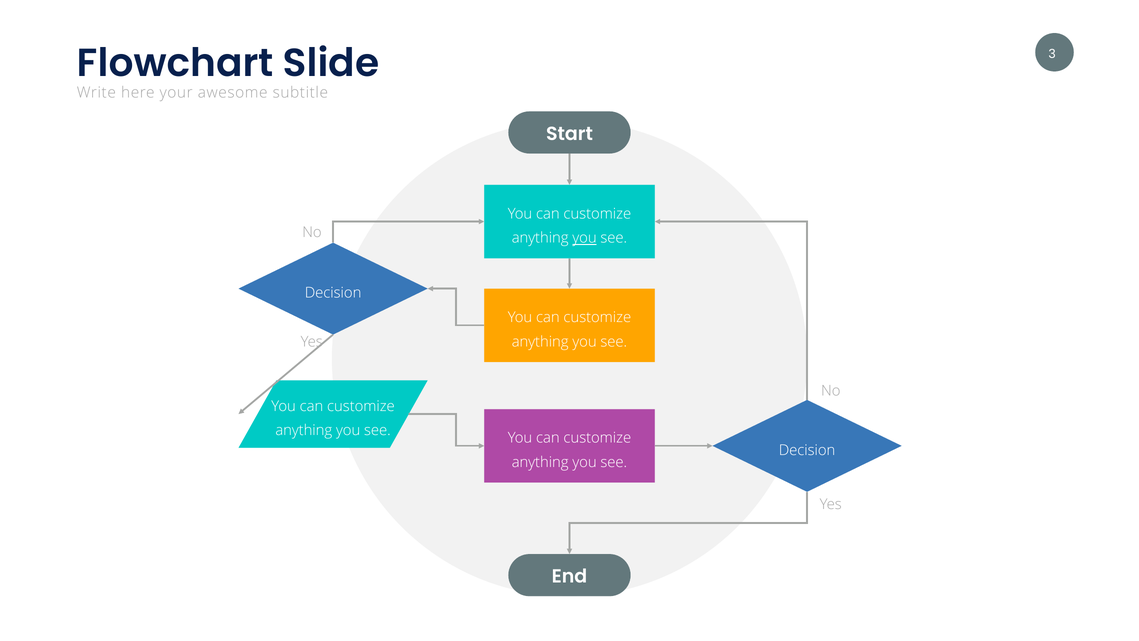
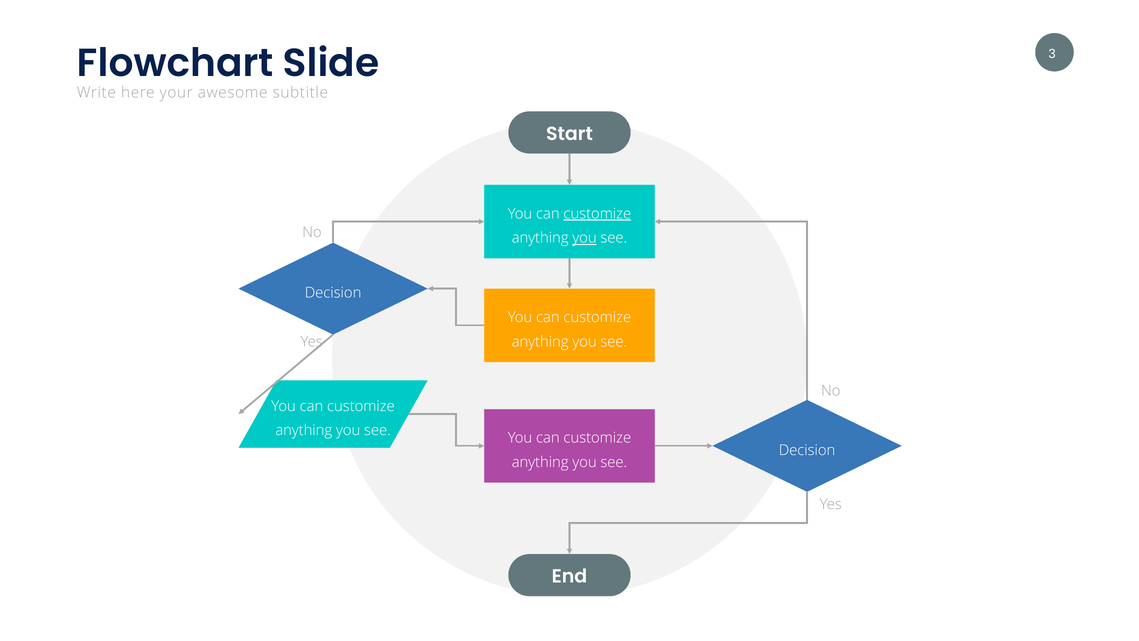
customize at (597, 214) underline: none -> present
